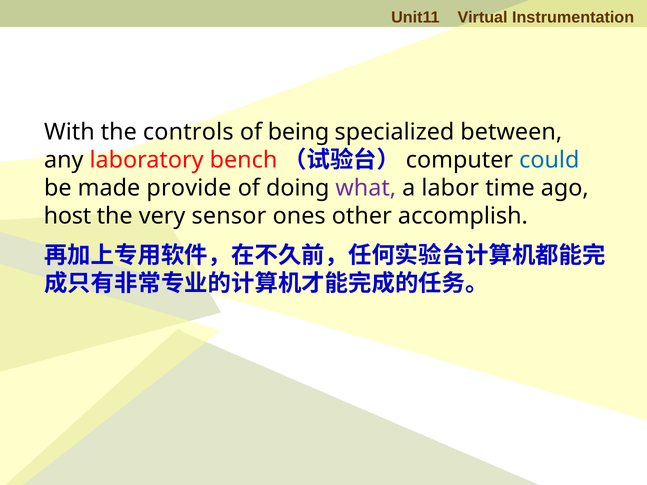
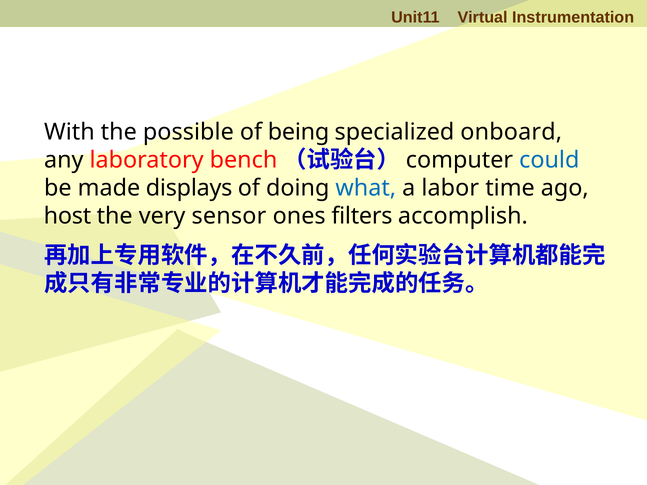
controls: controls -> possible
between: between -> onboard
provide: provide -> displays
what colour: purple -> blue
other: other -> filters
